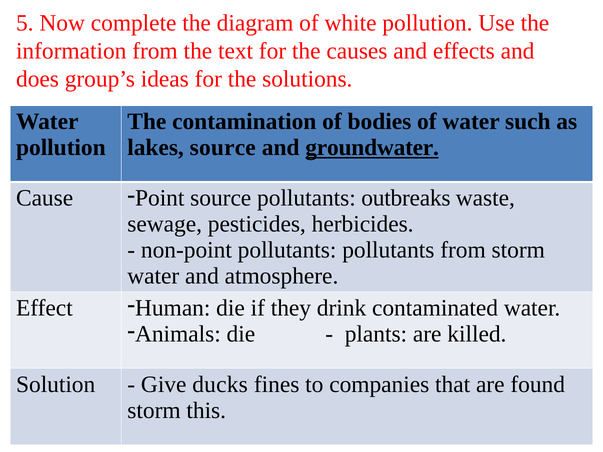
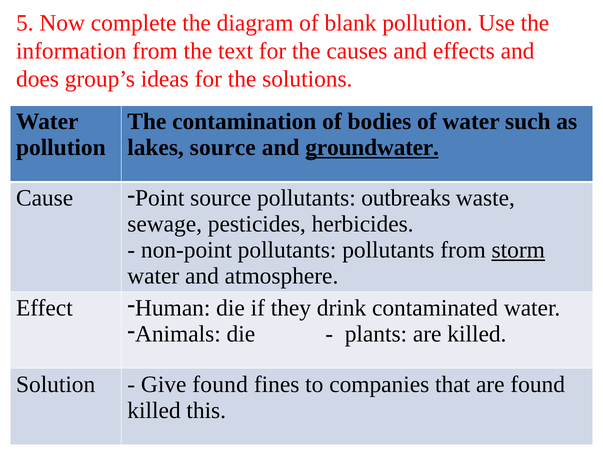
white: white -> blank
storm at (518, 250) underline: none -> present
Give ducks: ducks -> found
storm at (154, 411): storm -> killed
